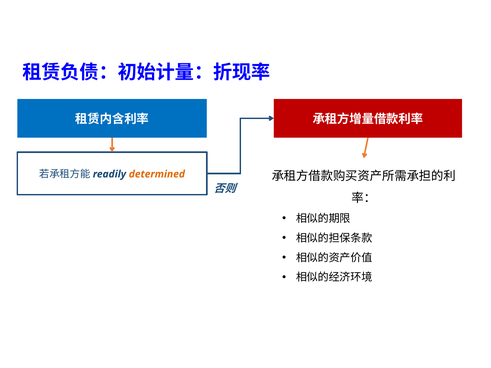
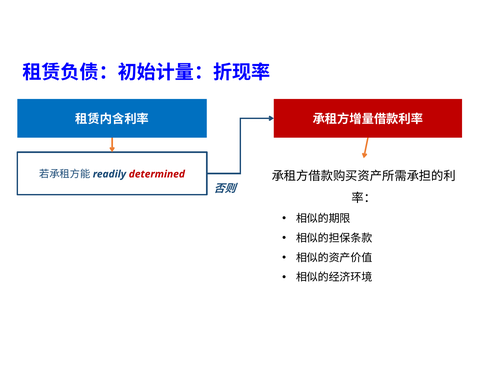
determined colour: orange -> red
